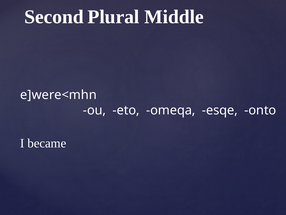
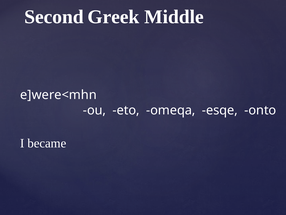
Plural: Plural -> Greek
